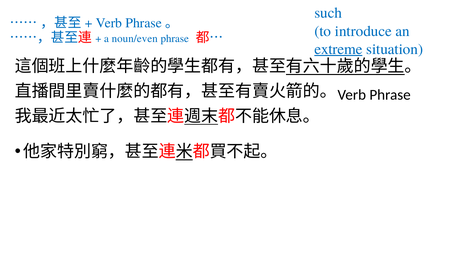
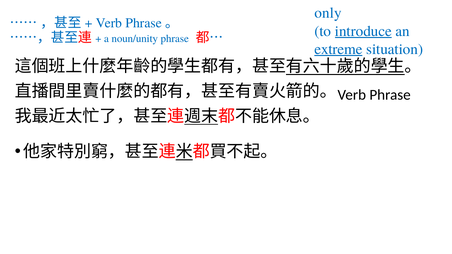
such: such -> only
introduce underline: none -> present
noun/even: noun/even -> noun/unity
